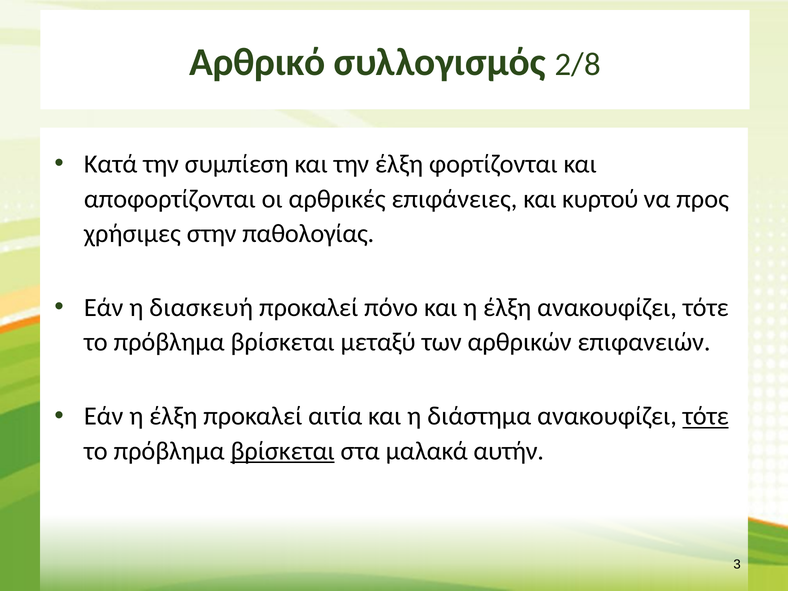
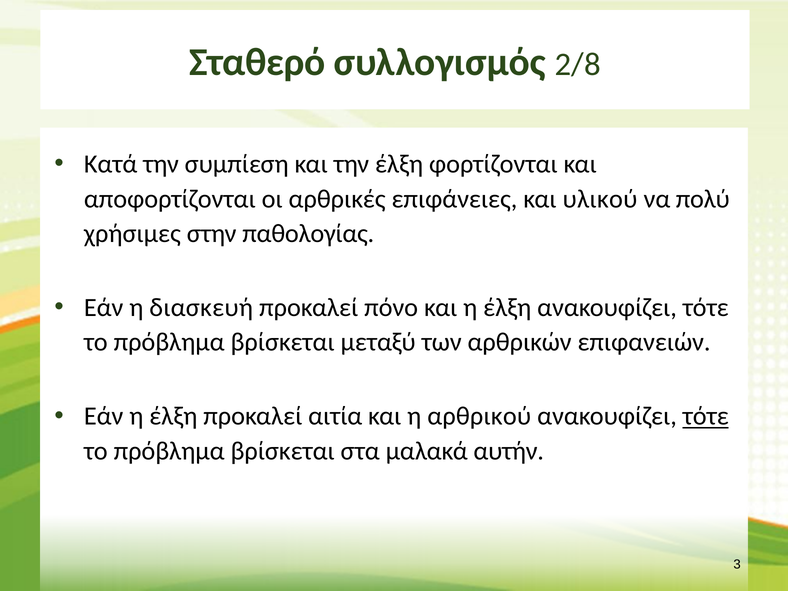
Αρθρικό: Αρθρικό -> Σταθερό
κυρτού: κυρτού -> υλικού
προς: προς -> πολύ
διάστημα: διάστημα -> αρθρικού
βρίσκεται at (283, 451) underline: present -> none
